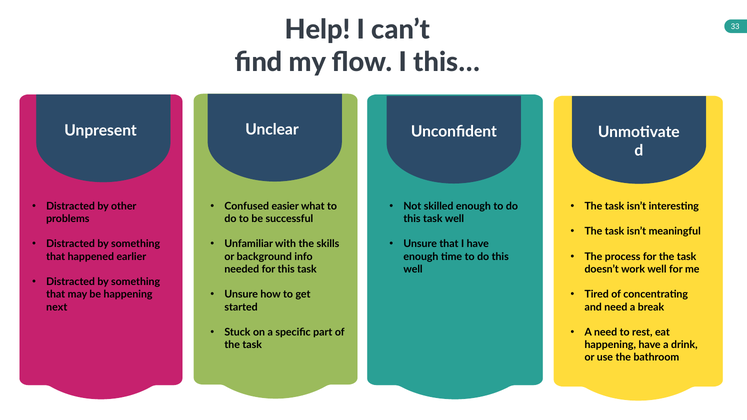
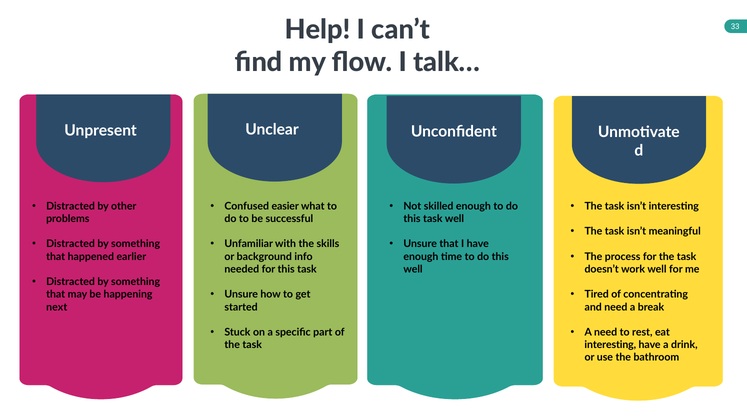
this…: this… -> talk…
happening at (610, 345): happening -> interesting
